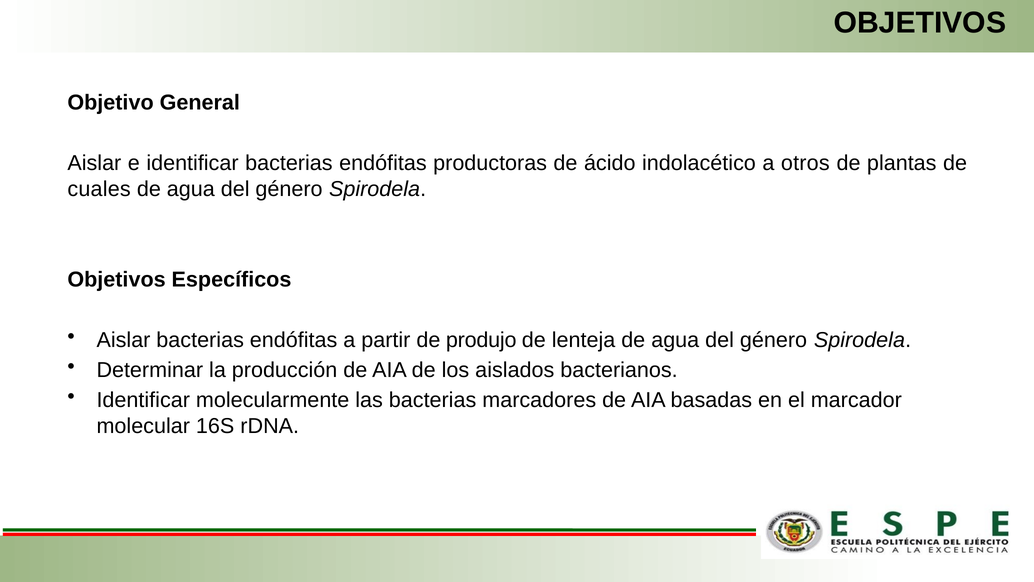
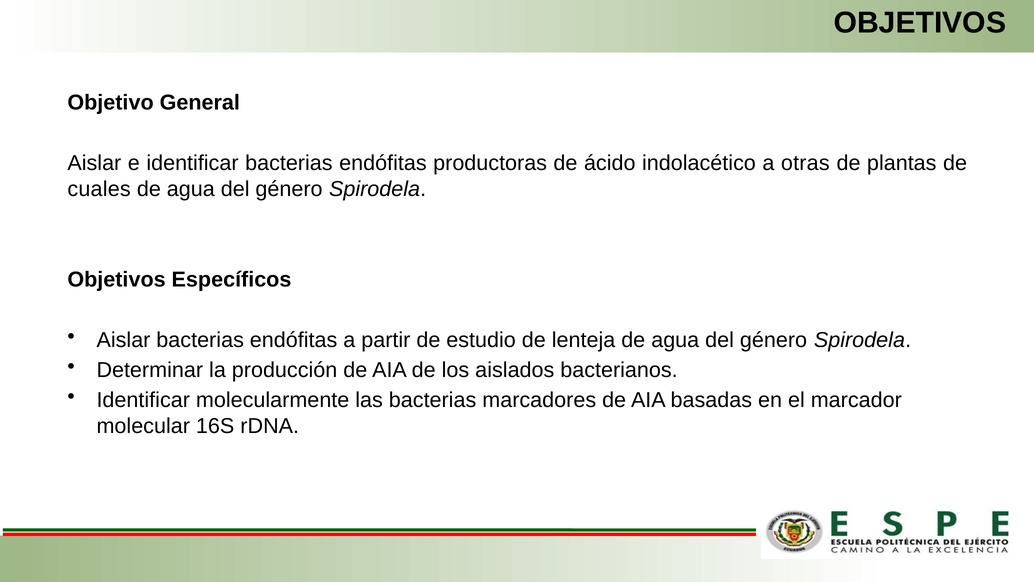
otros: otros -> otras
produjo: produjo -> estudio
